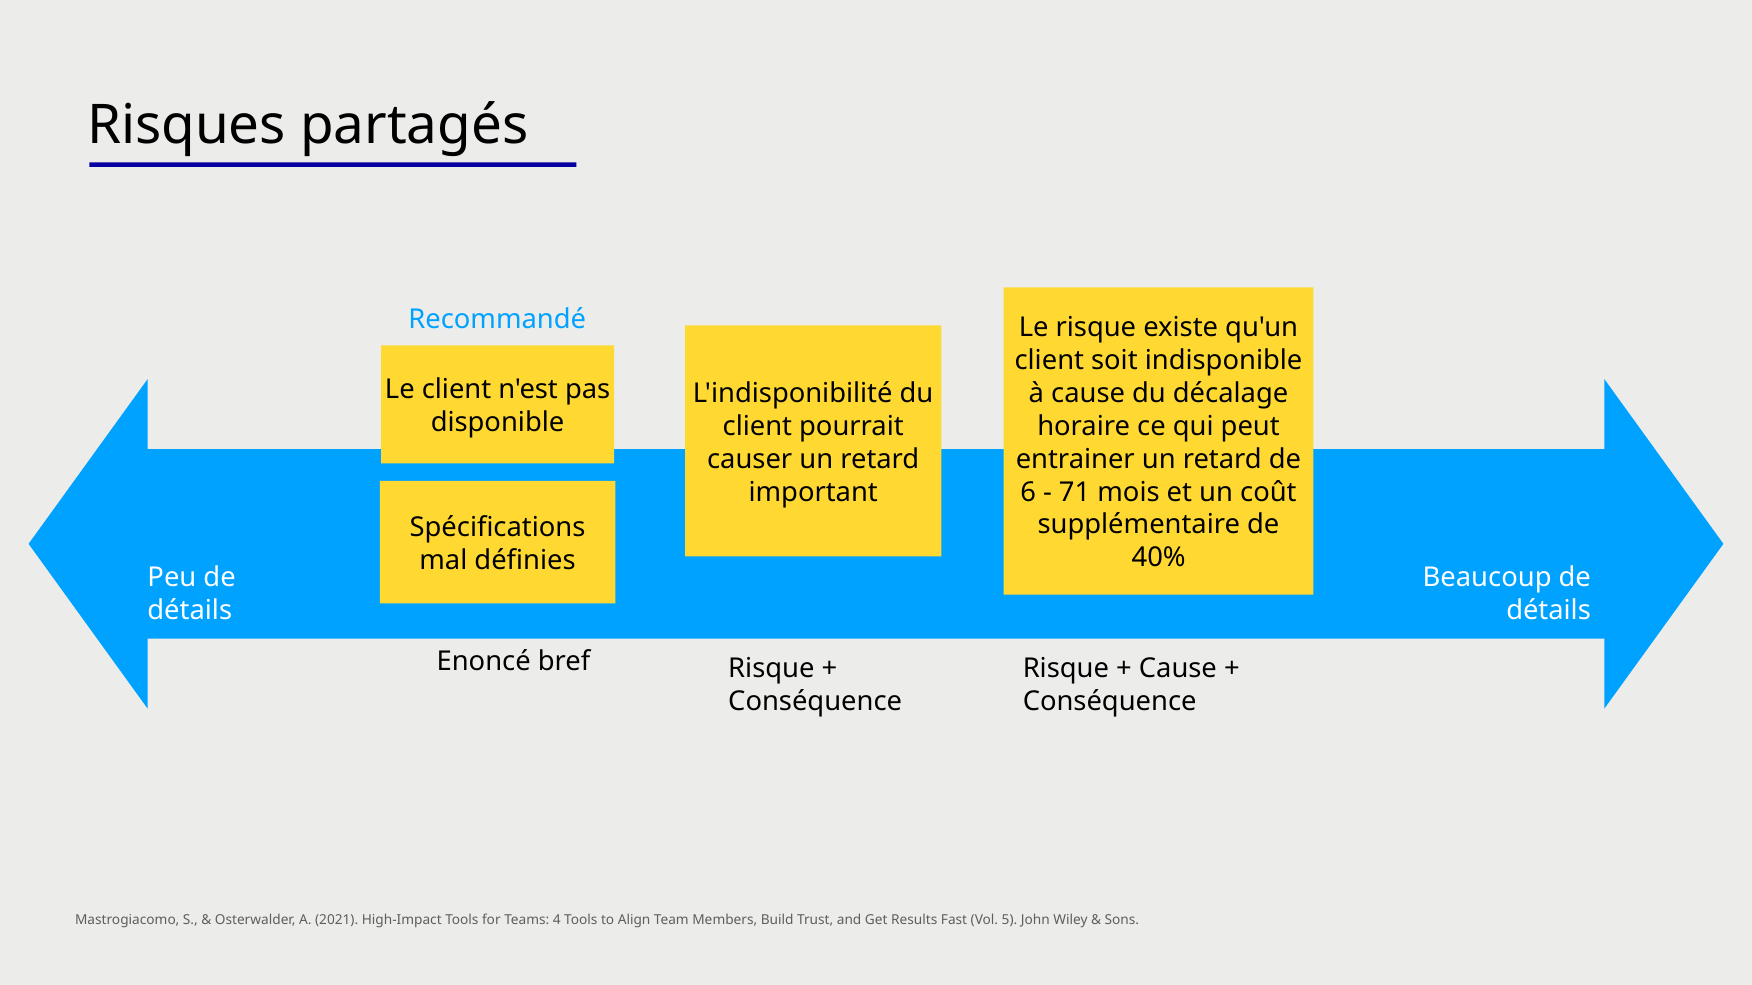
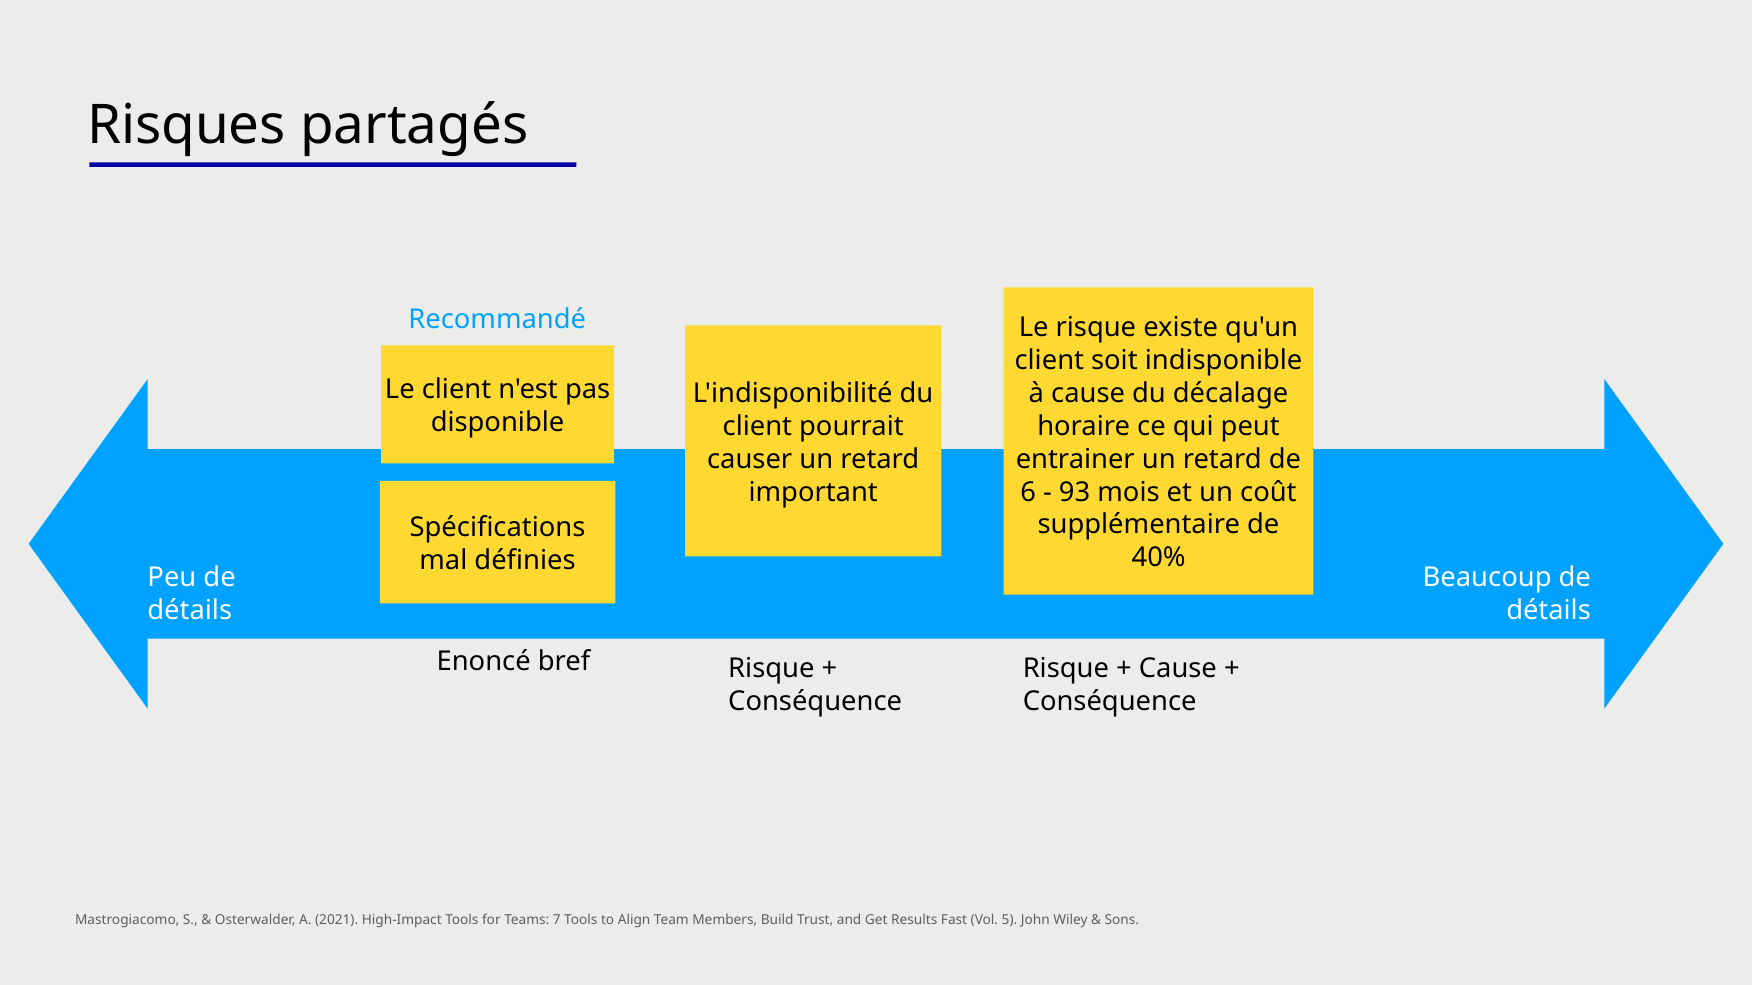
71: 71 -> 93
4: 4 -> 7
